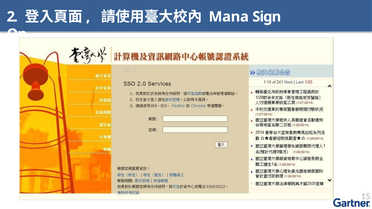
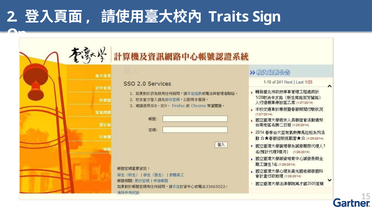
Mana: Mana -> Traits
